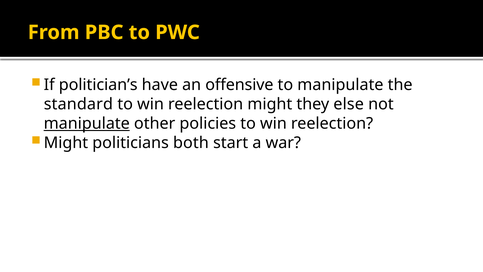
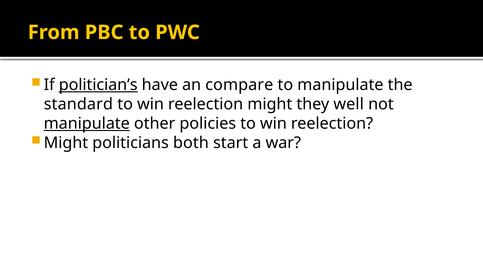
politician’s underline: none -> present
offensive: offensive -> compare
else: else -> well
